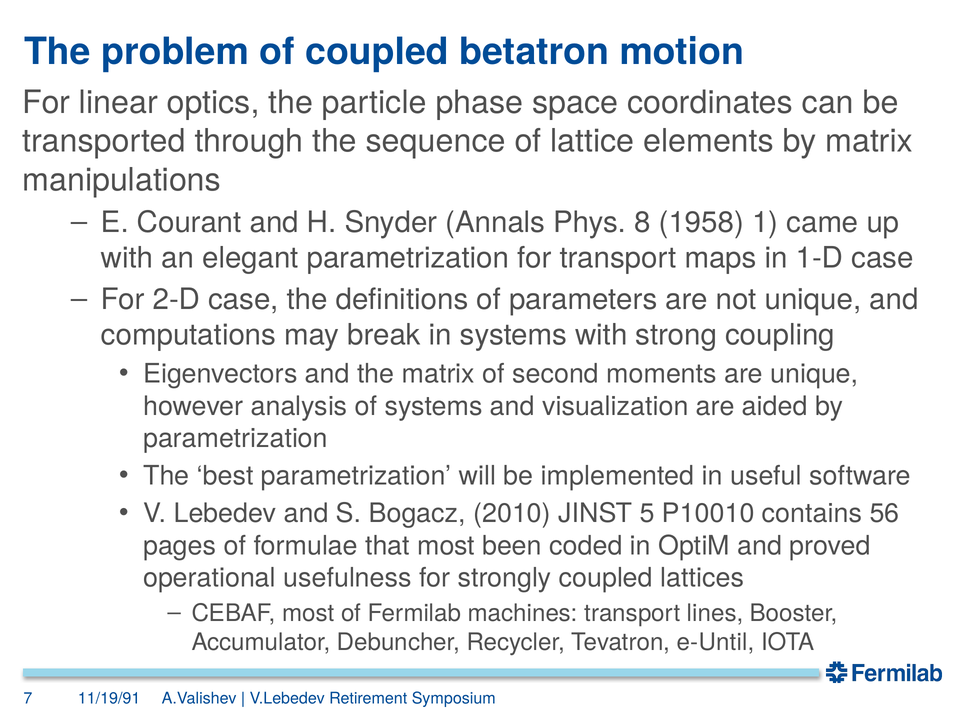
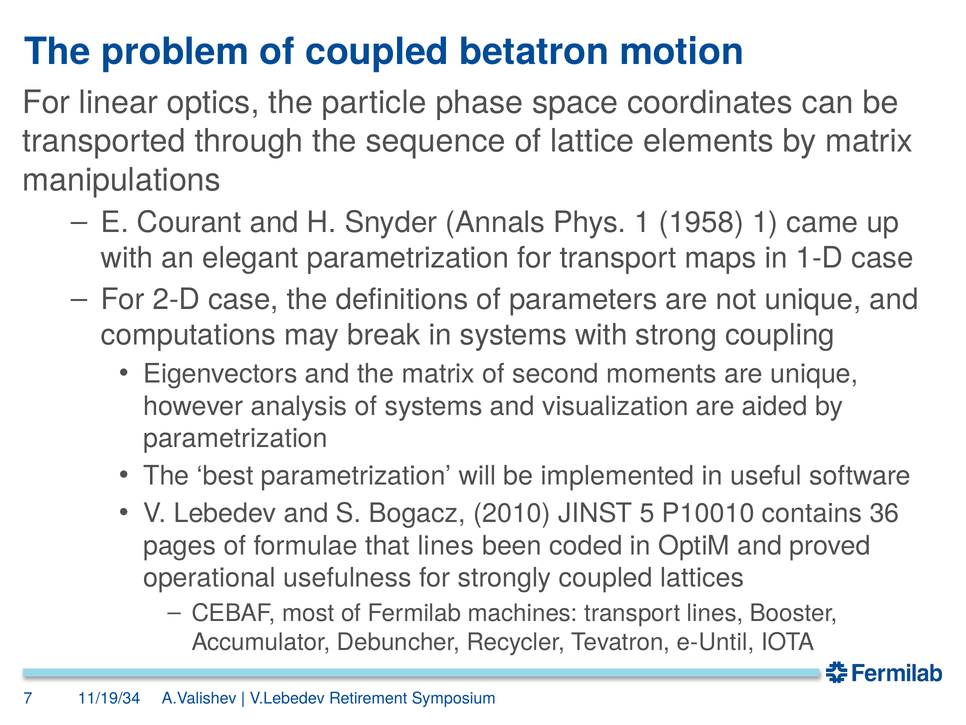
Phys 8: 8 -> 1
56: 56 -> 36
that most: most -> lines
11/19/91: 11/19/91 -> 11/19/34
